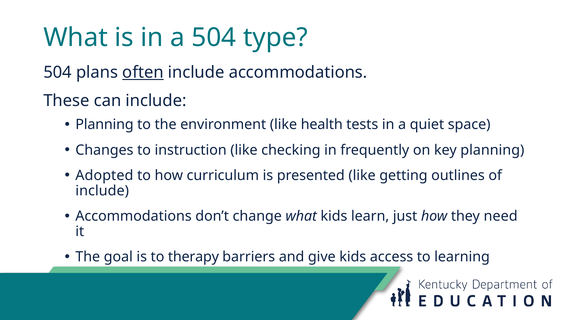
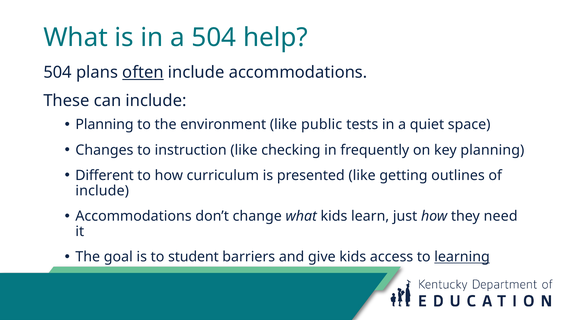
type: type -> help
health: health -> public
Adopted: Adopted -> Different
therapy: therapy -> student
learning underline: none -> present
